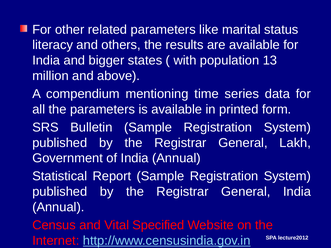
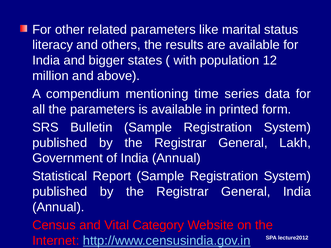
13: 13 -> 12
Specified: Specified -> Category
